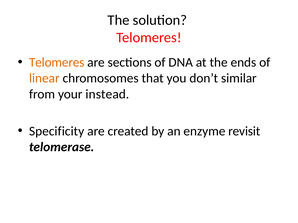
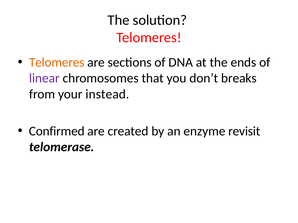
linear colour: orange -> purple
similar: similar -> breaks
Specificity: Specificity -> Confirmed
